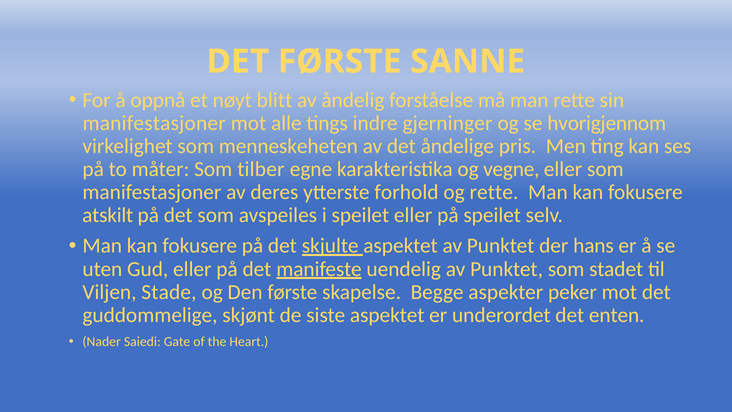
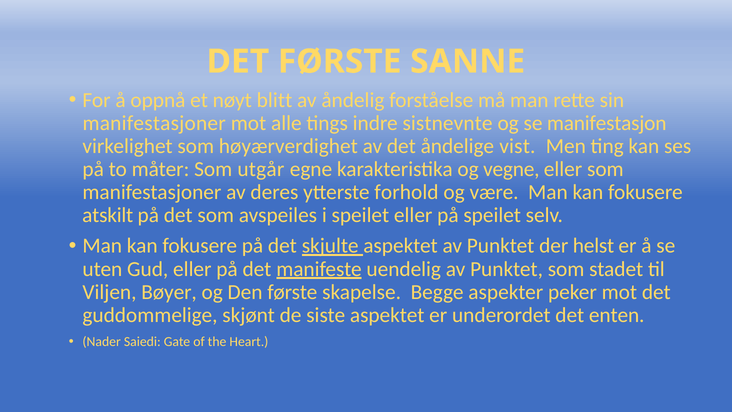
gjerninger: gjerninger -> sistnevnte
hvorigjennom: hvorigjennom -> manifestasjon
menneskeheten: menneskeheten -> høyærverdighet
pris: pris -> vist
tilber: tilber -> utgår
og rette: rette -> være
hans: hans -> helst
Stade: Stade -> Bøyer
